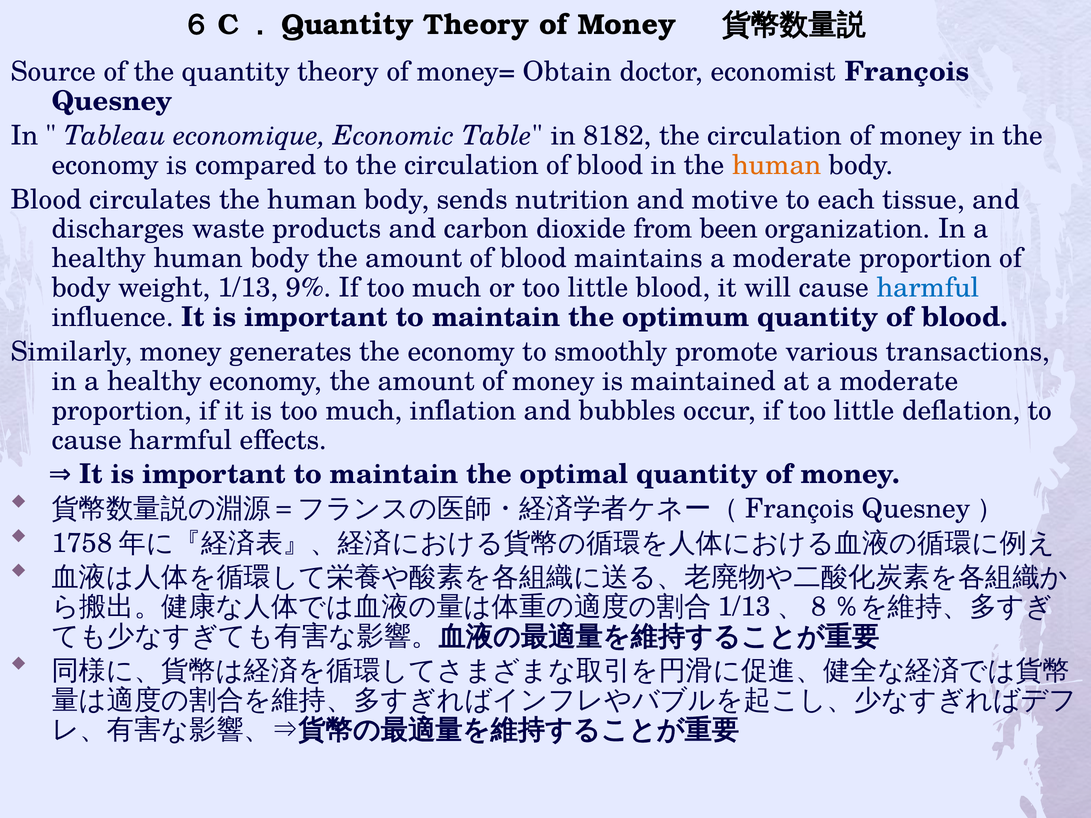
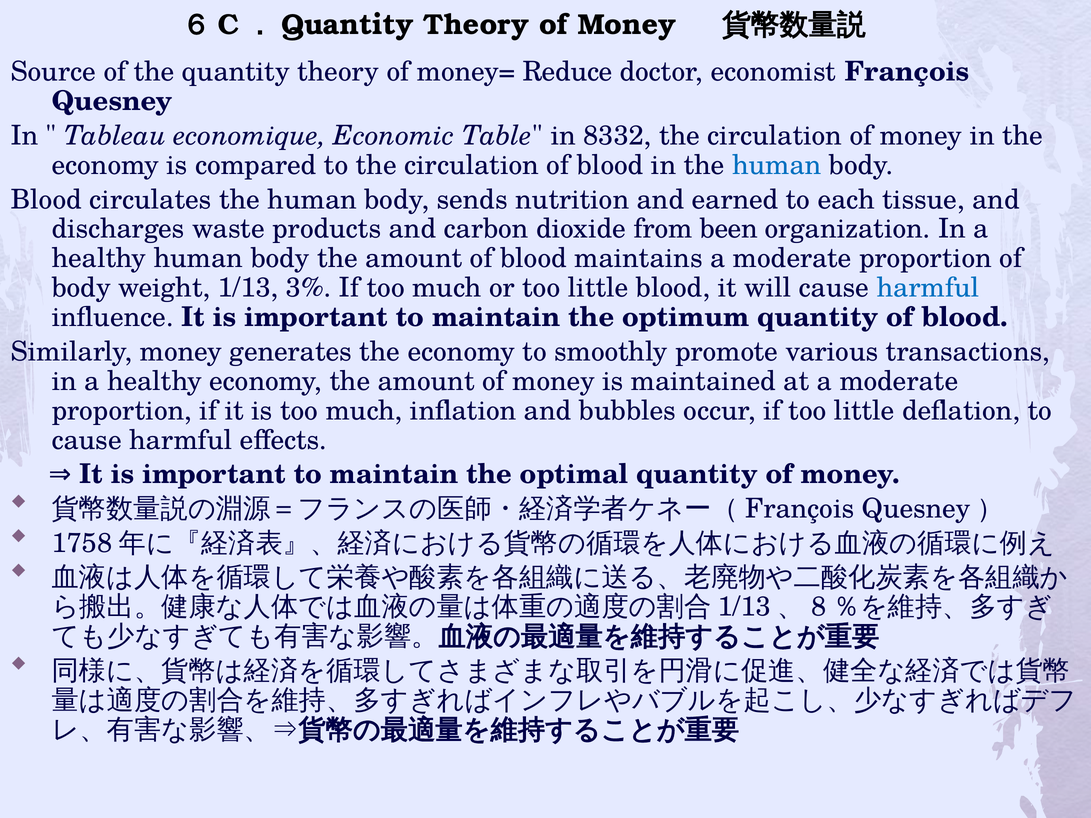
Obtain: Obtain -> Reduce
8182: 8182 -> 8332
human at (777, 165) colour: orange -> blue
motive: motive -> earned
9%: 9% -> 3%
